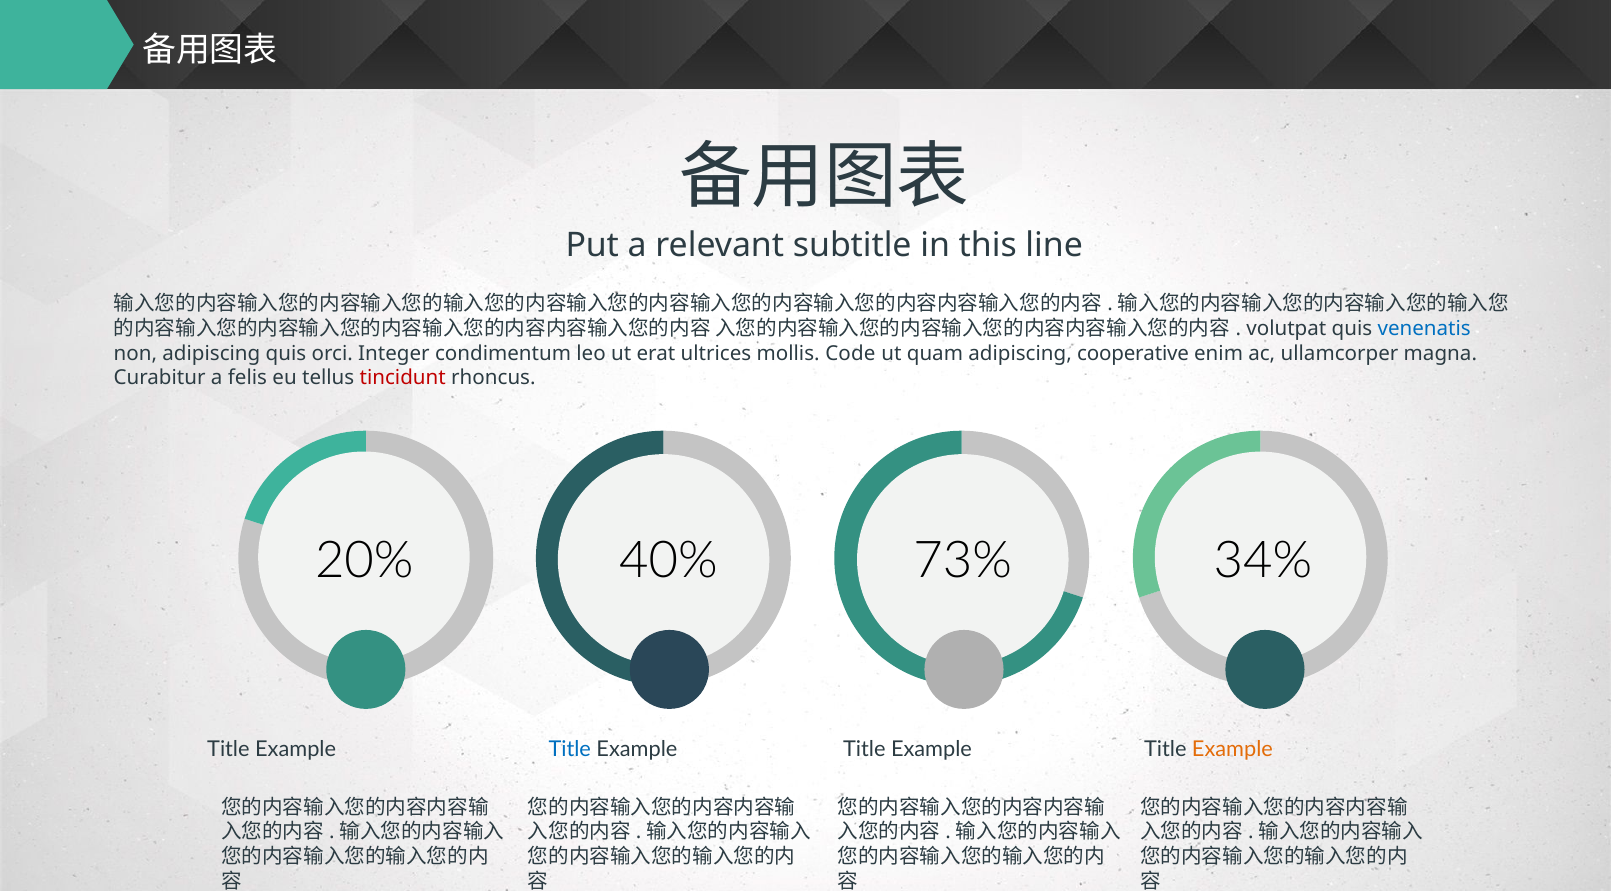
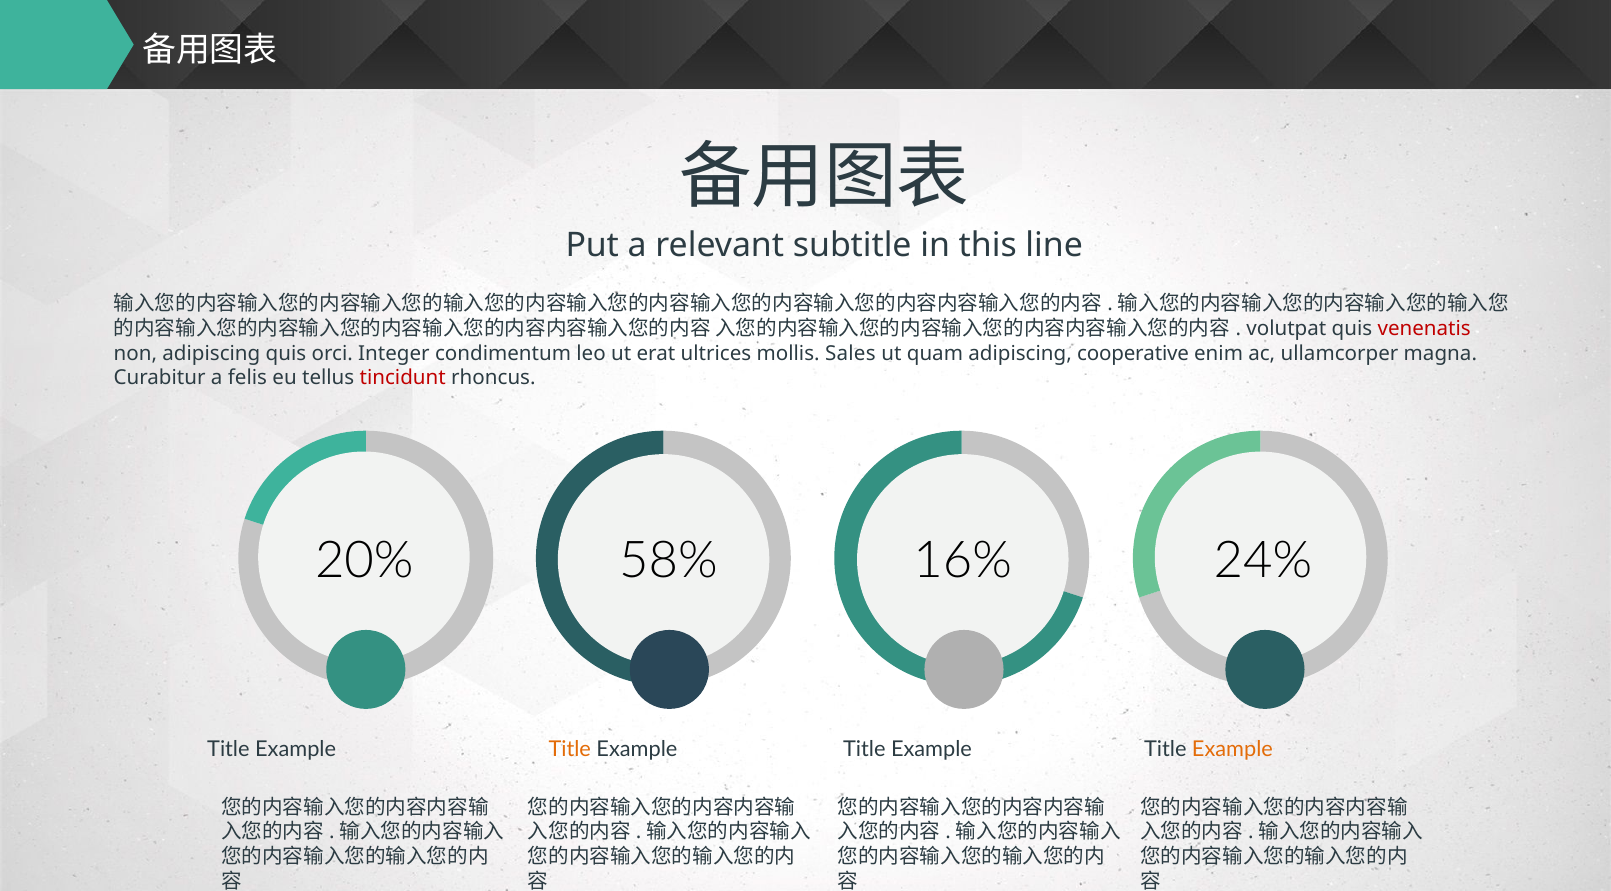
venenatis colour: blue -> red
Code: Code -> Sales
40%: 40% -> 58%
73%: 73% -> 16%
34%: 34% -> 24%
Title at (570, 749) colour: blue -> orange
